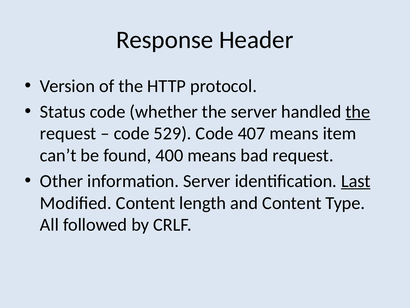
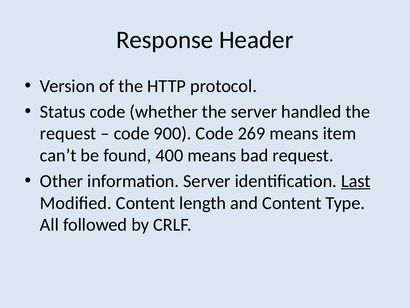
the at (358, 112) underline: present -> none
529: 529 -> 900
407: 407 -> 269
